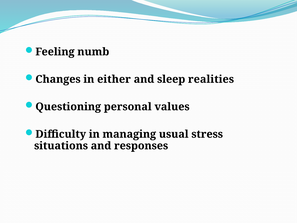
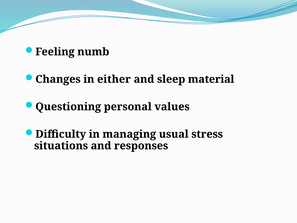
realities: realities -> material
